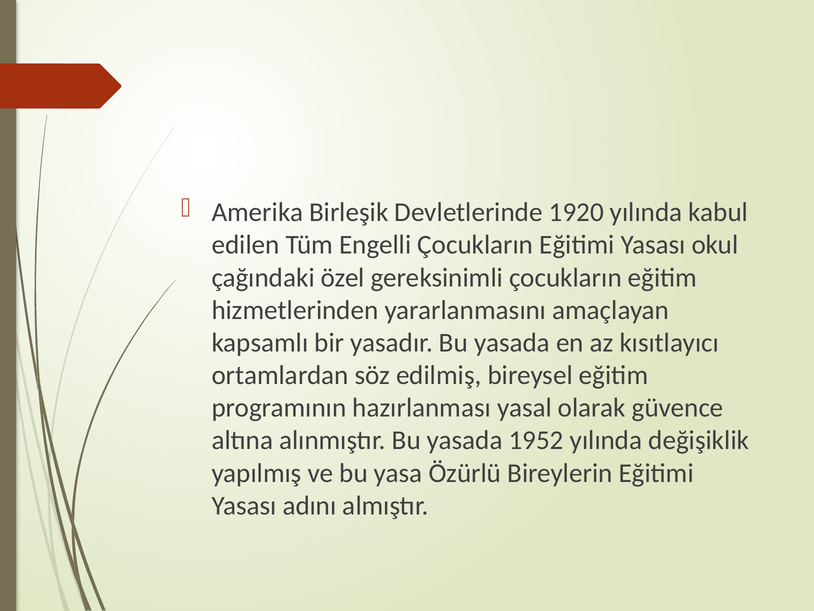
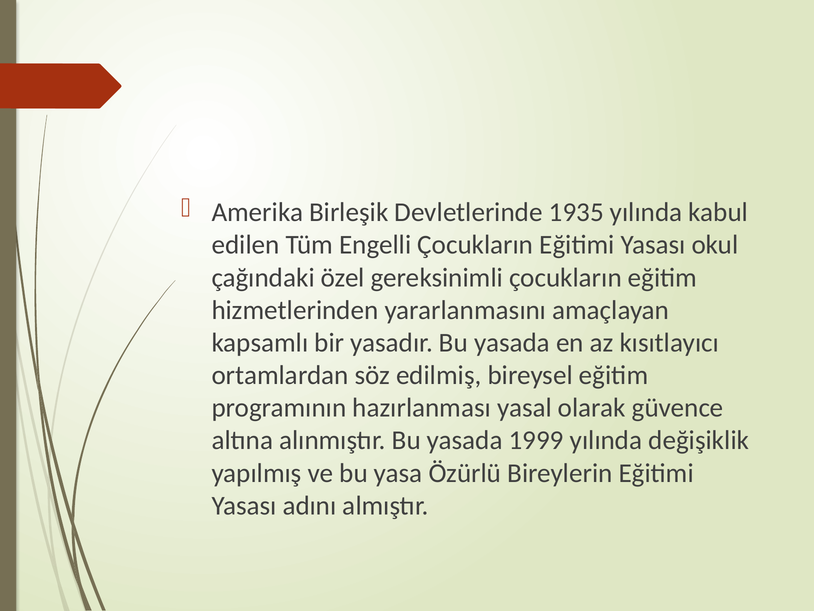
1920: 1920 -> 1935
1952: 1952 -> 1999
